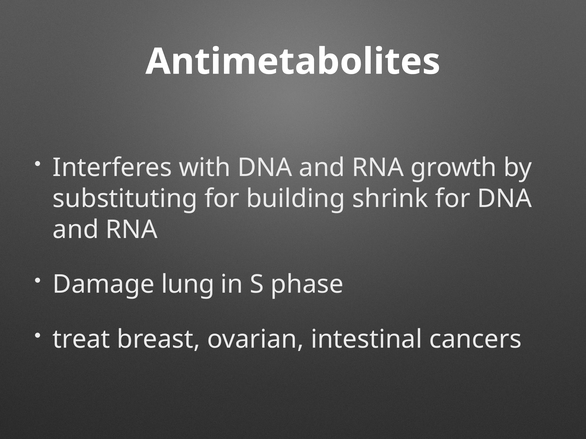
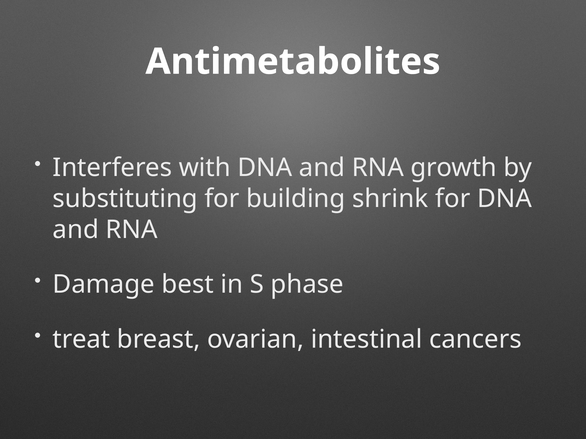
lung: lung -> best
